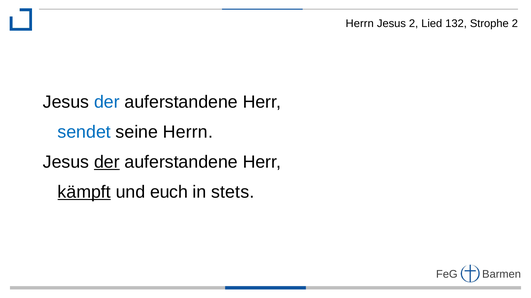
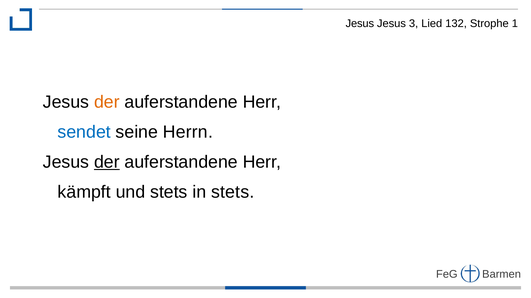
Herrn at (360, 24): Herrn -> Jesus
Jesus 2: 2 -> 3
Strophe 2: 2 -> 1
der at (107, 102) colour: blue -> orange
kämpft underline: present -> none
und euch: euch -> stets
